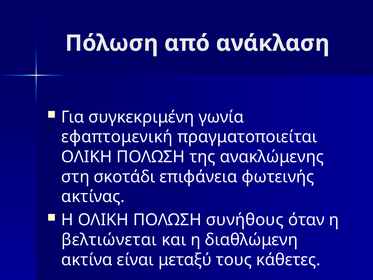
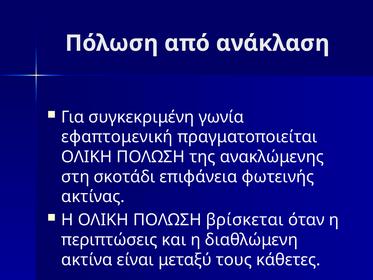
συνήθους: συνήθους -> βρίσκεται
βελτιώνεται: βελτιώνεται -> περιπτώσεις
